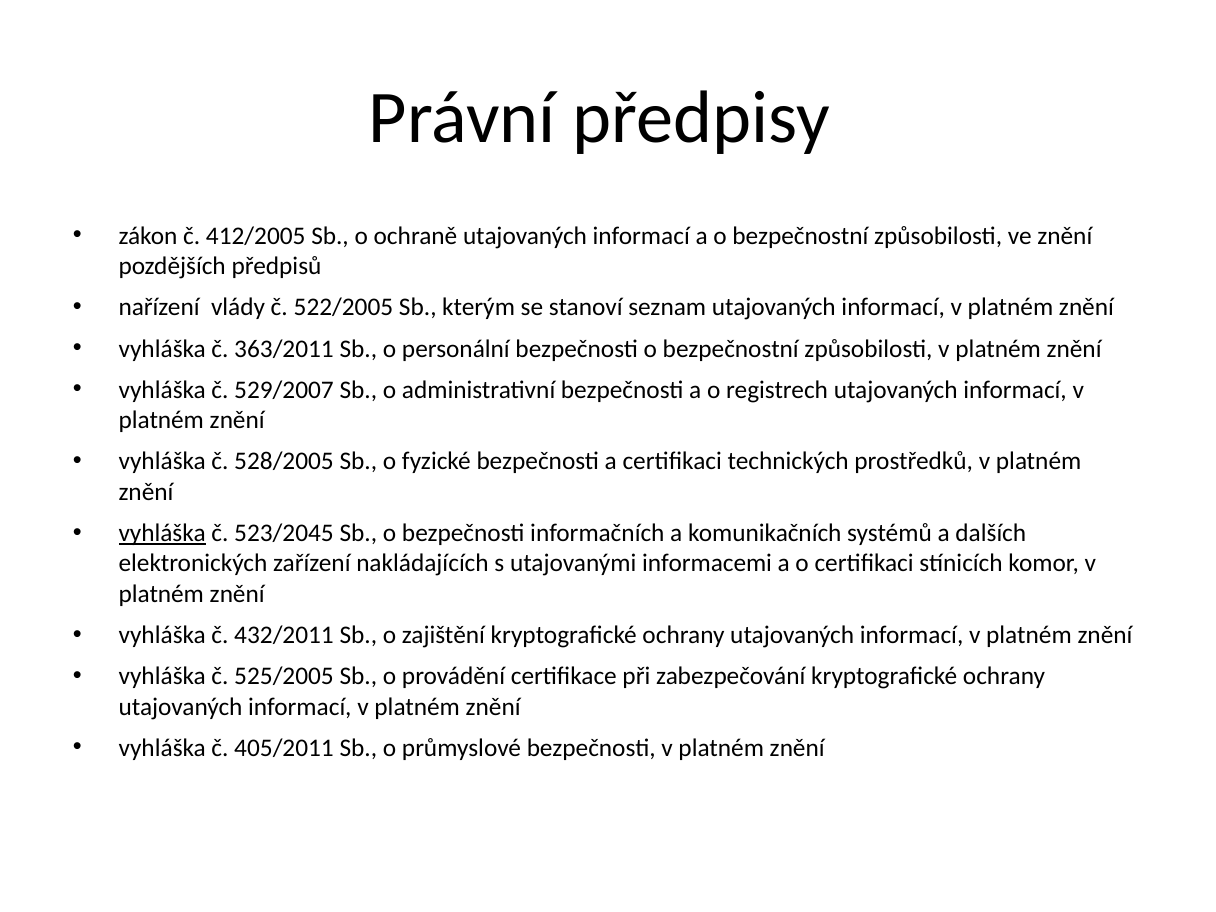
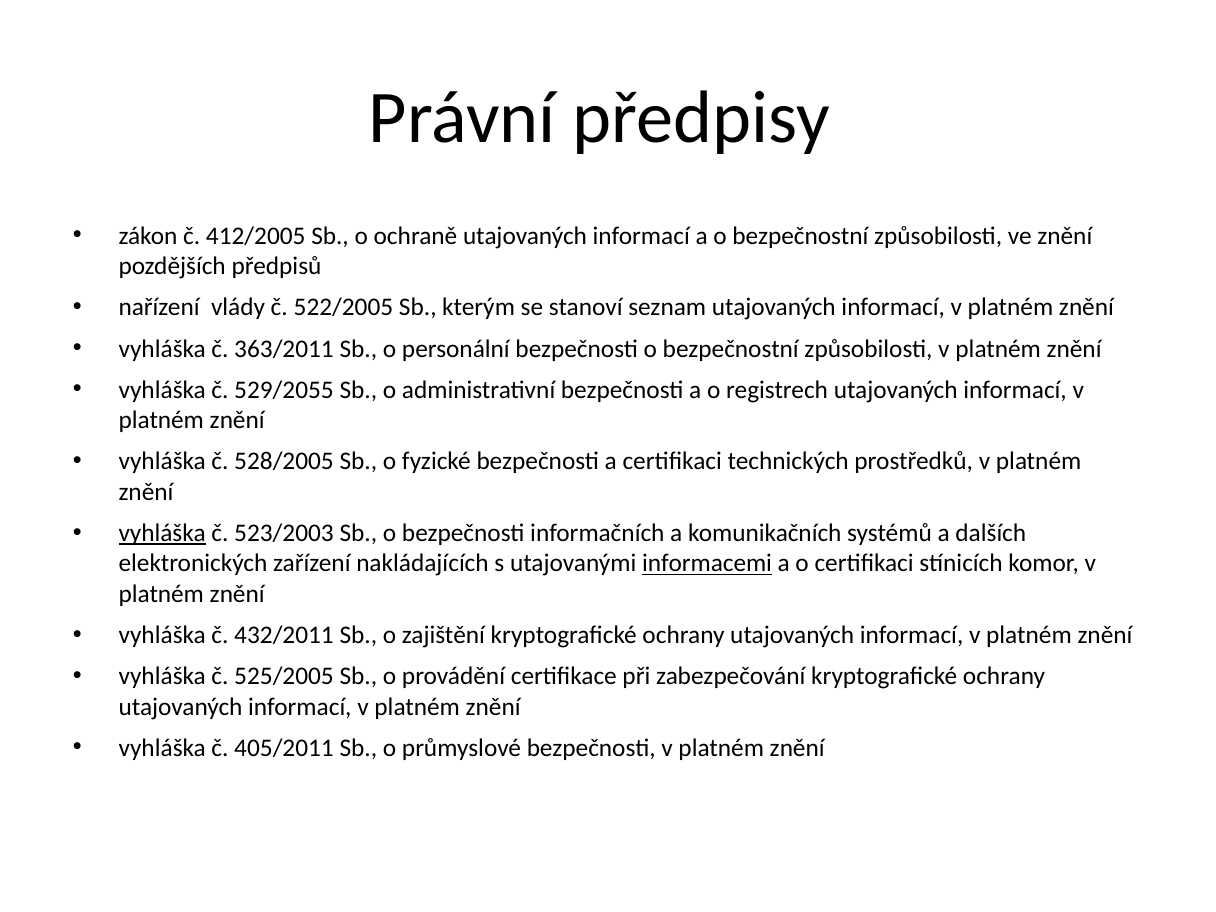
529/2007: 529/2007 -> 529/2055
523/2045: 523/2045 -> 523/2003
informacemi underline: none -> present
